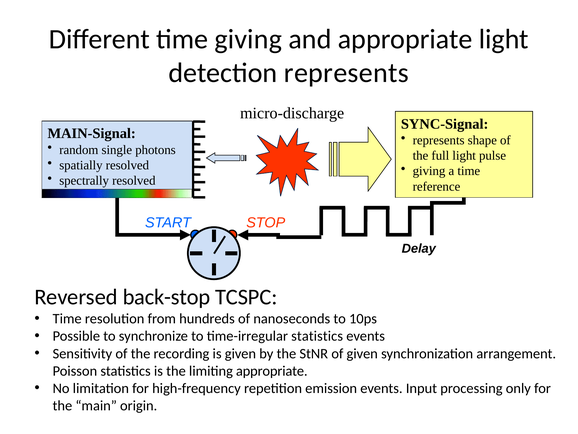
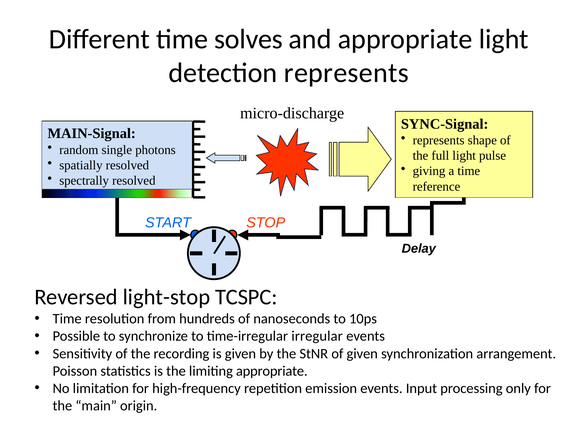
time giving: giving -> solves
back-stop: back-stop -> light-stop
time-irregular statistics: statistics -> irregular
